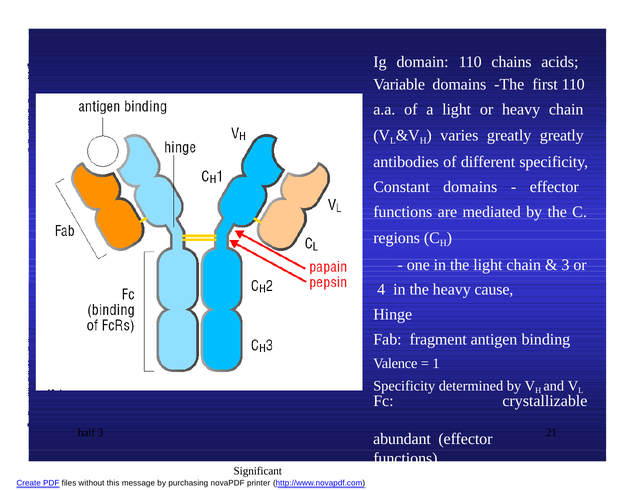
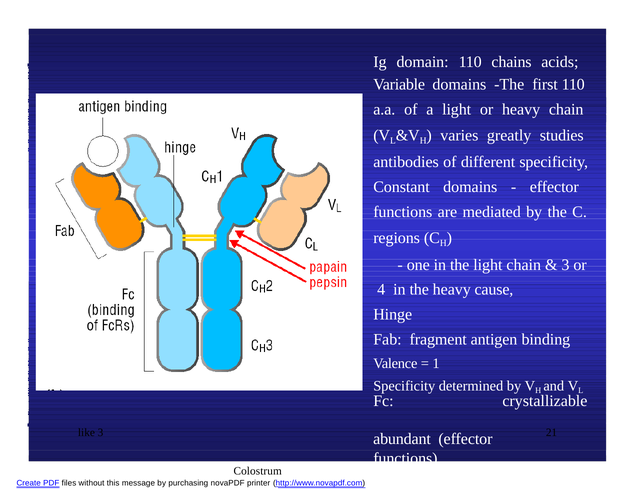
greatly greatly: greatly -> studies
half: half -> like
Significant: Significant -> Colostrum
